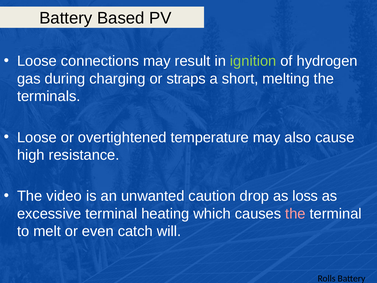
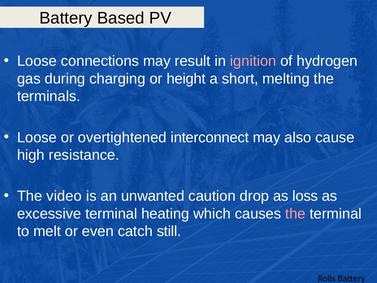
ignition colour: light green -> pink
straps: straps -> height
temperature: temperature -> interconnect
will: will -> still
